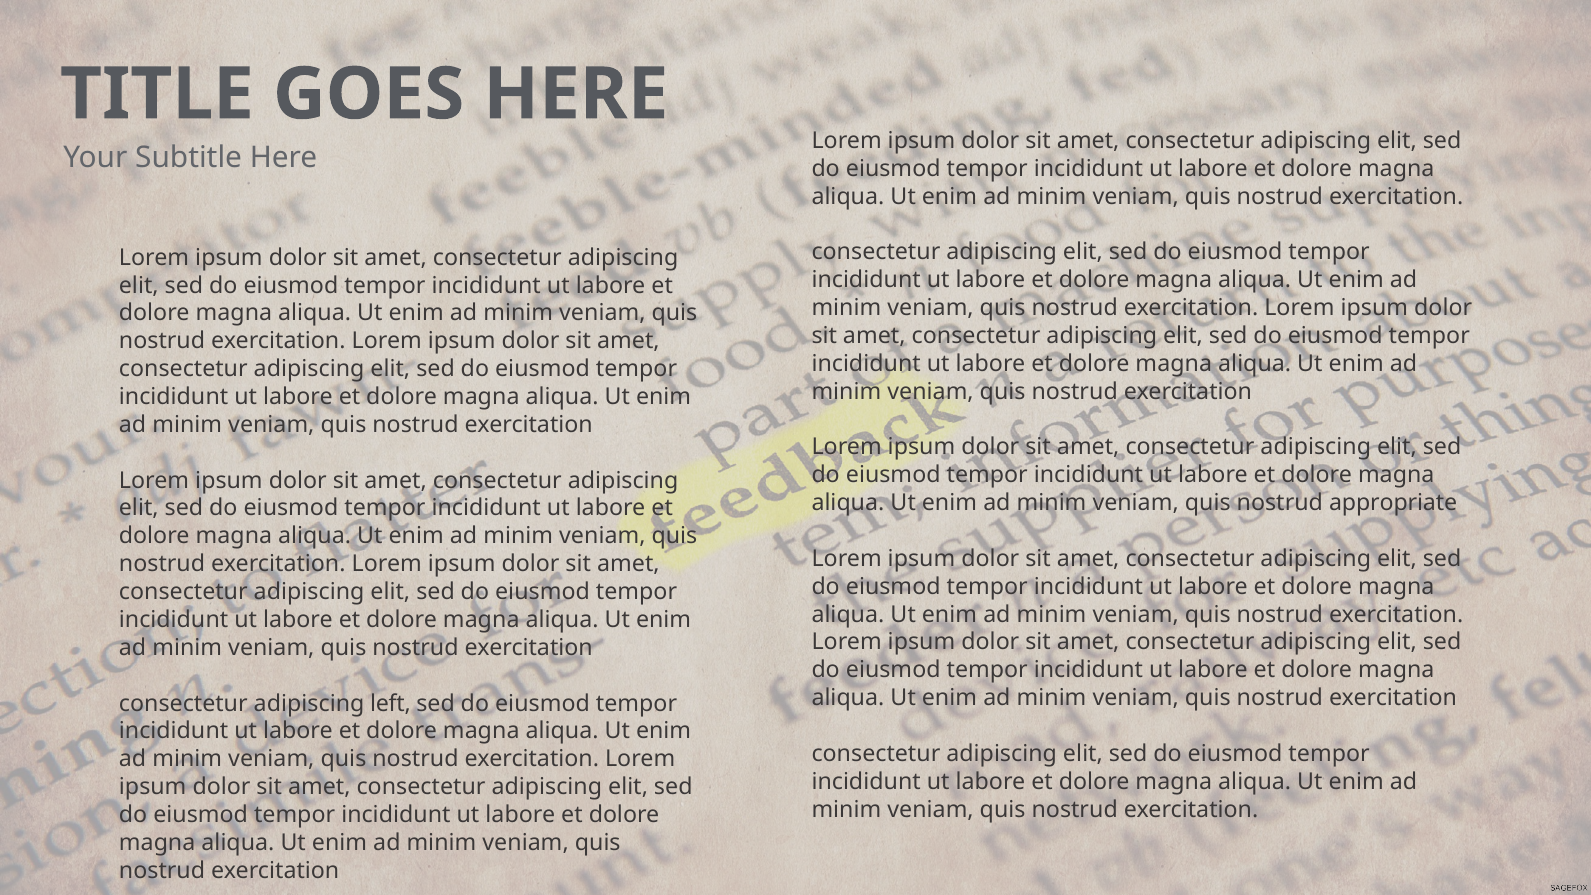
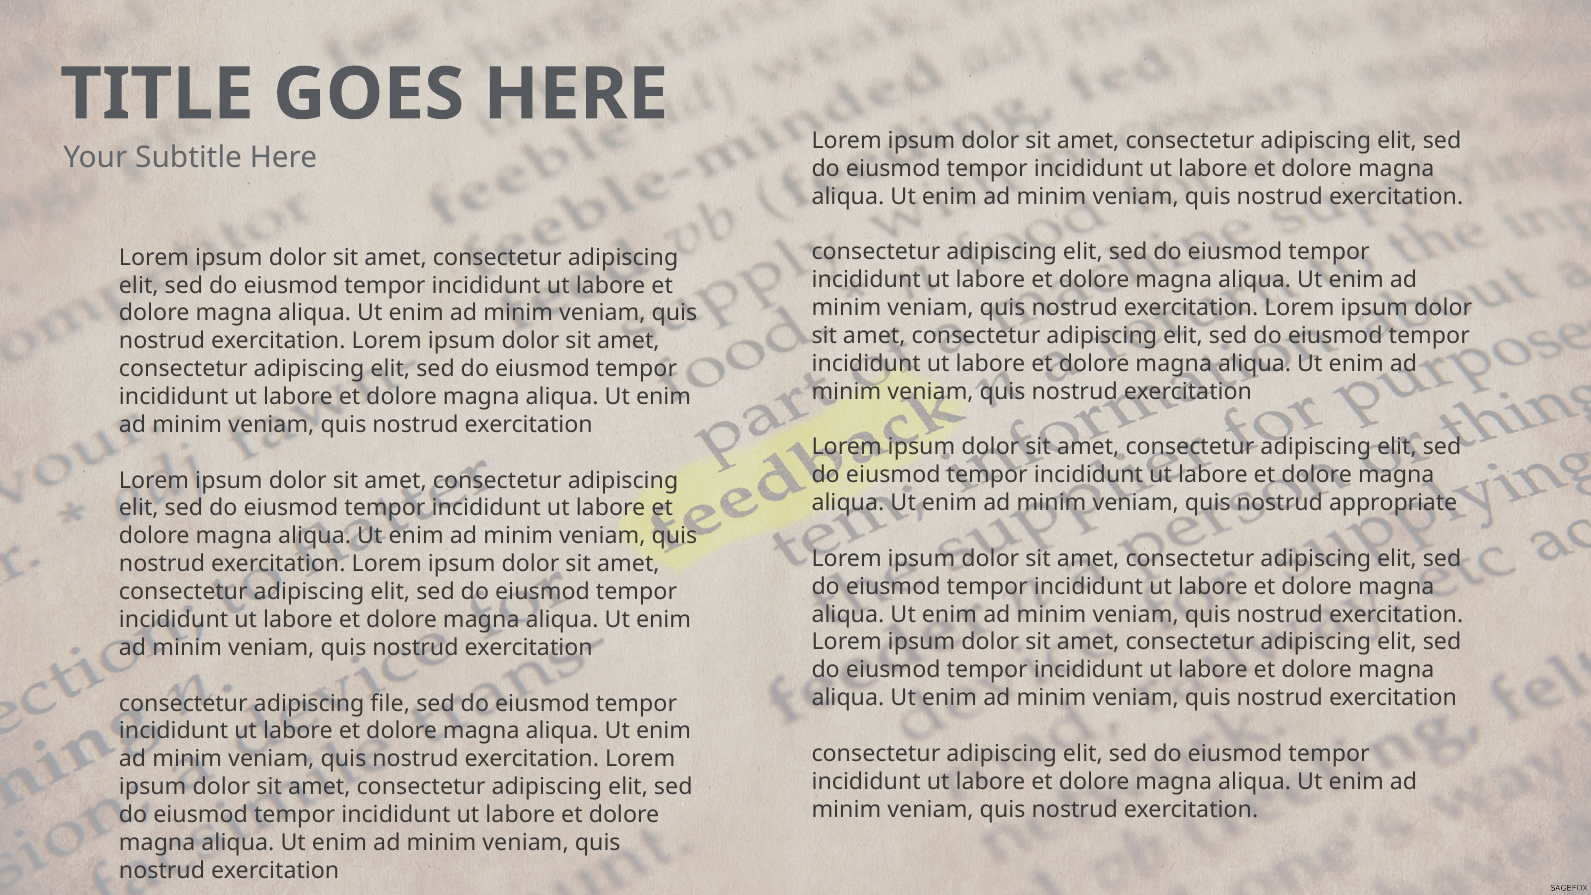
left: left -> file
